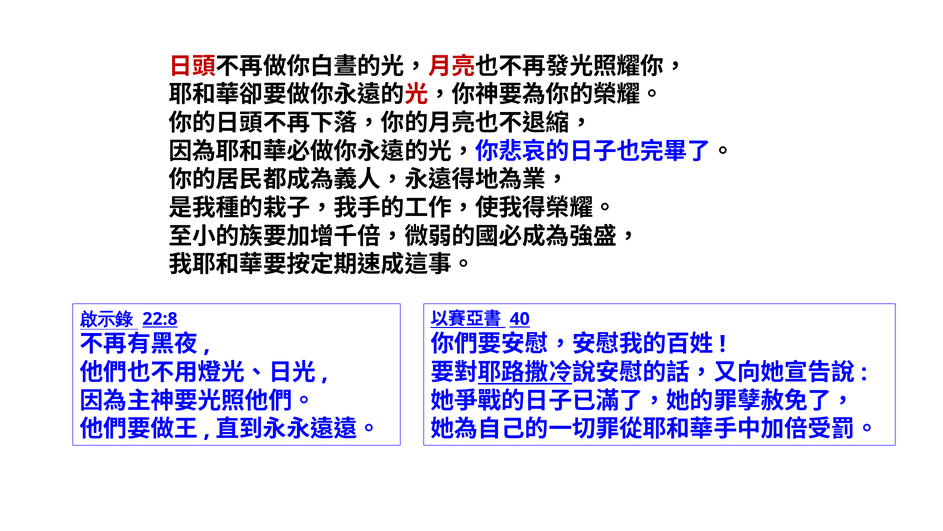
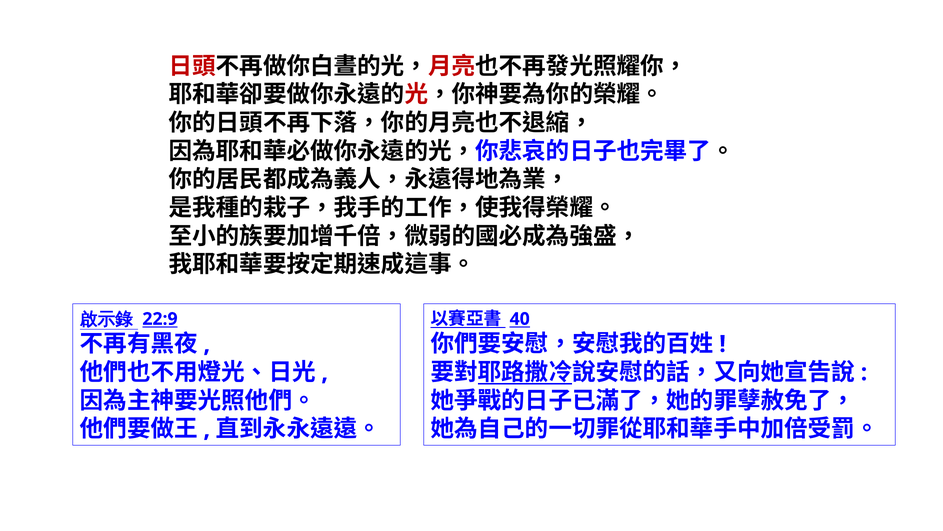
22:8: 22:8 -> 22:9
